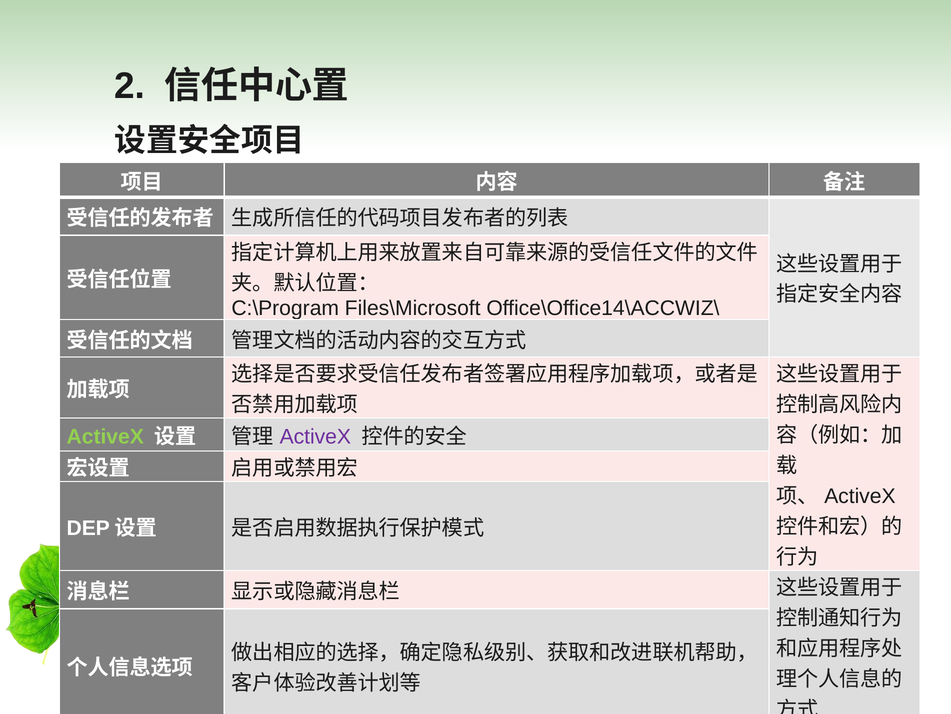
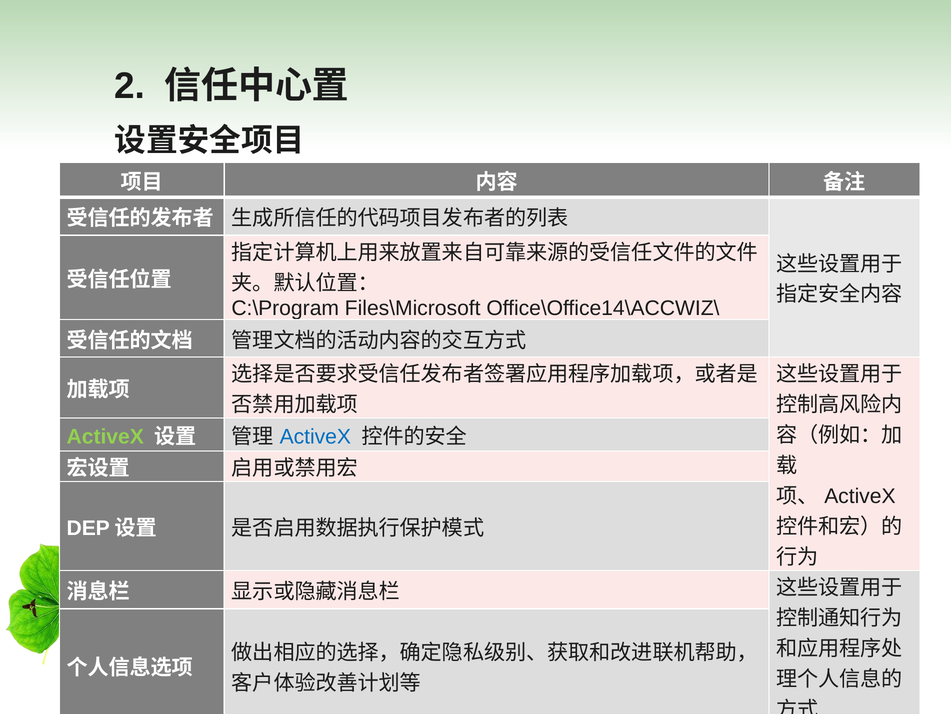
ActiveX at (315, 436) colour: purple -> blue
